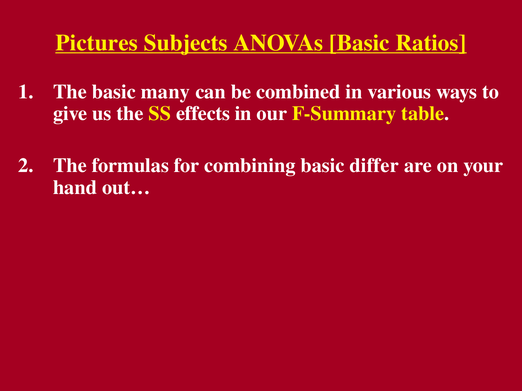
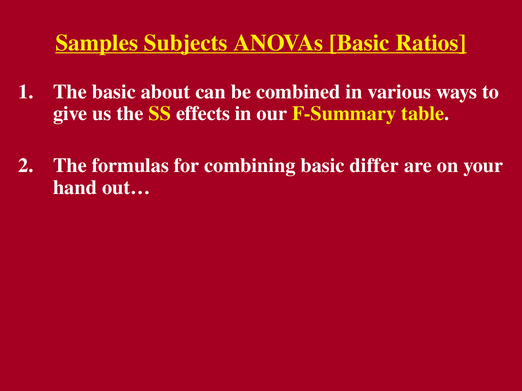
Pictures: Pictures -> Samples
many: many -> about
